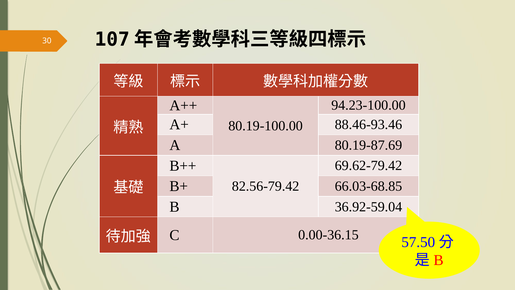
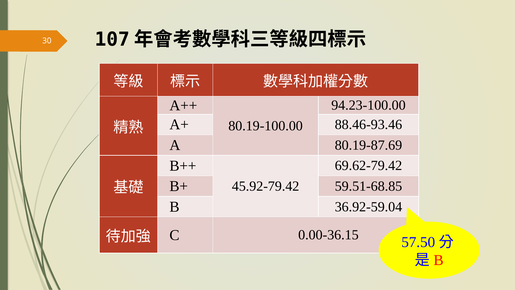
66.03-68.85: 66.03-68.85 -> 59.51-68.85
82.56-79.42: 82.56-79.42 -> 45.92-79.42
